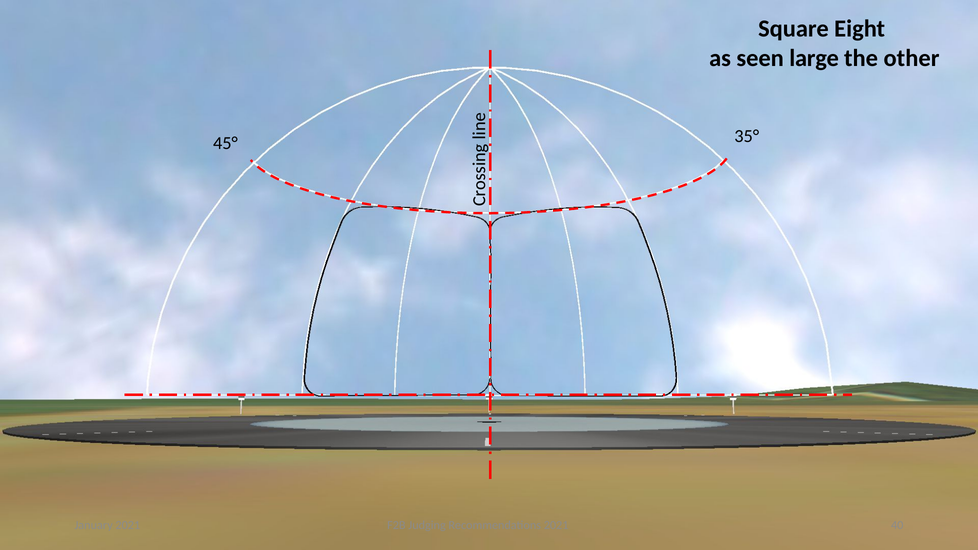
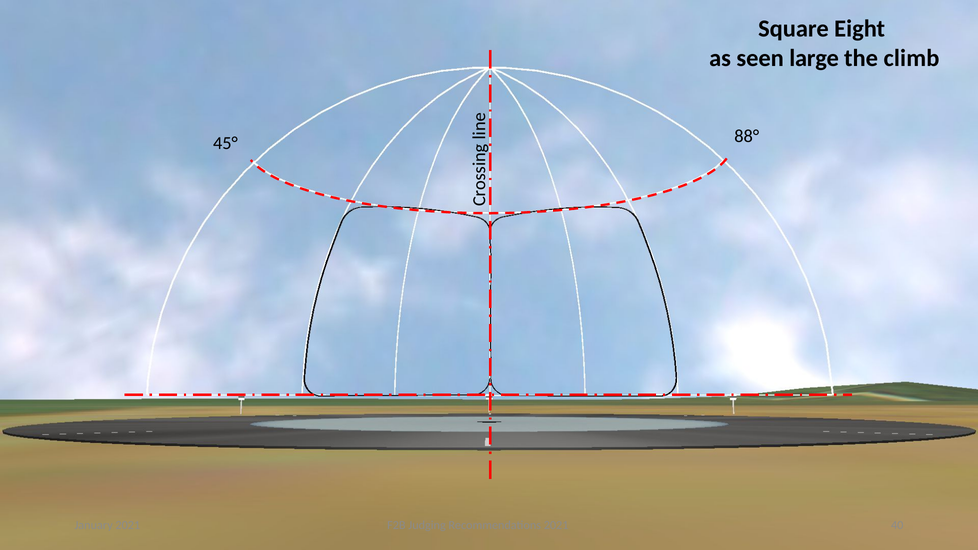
other: other -> climb
35°: 35° -> 88°
